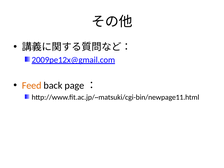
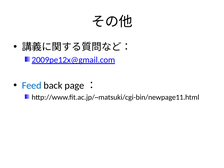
Feed colour: orange -> blue
